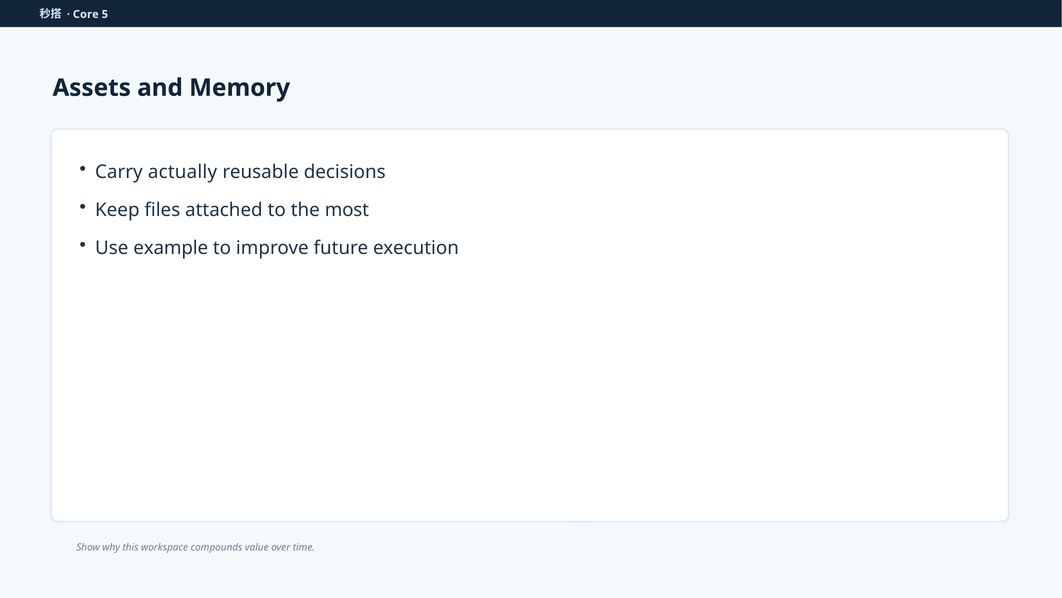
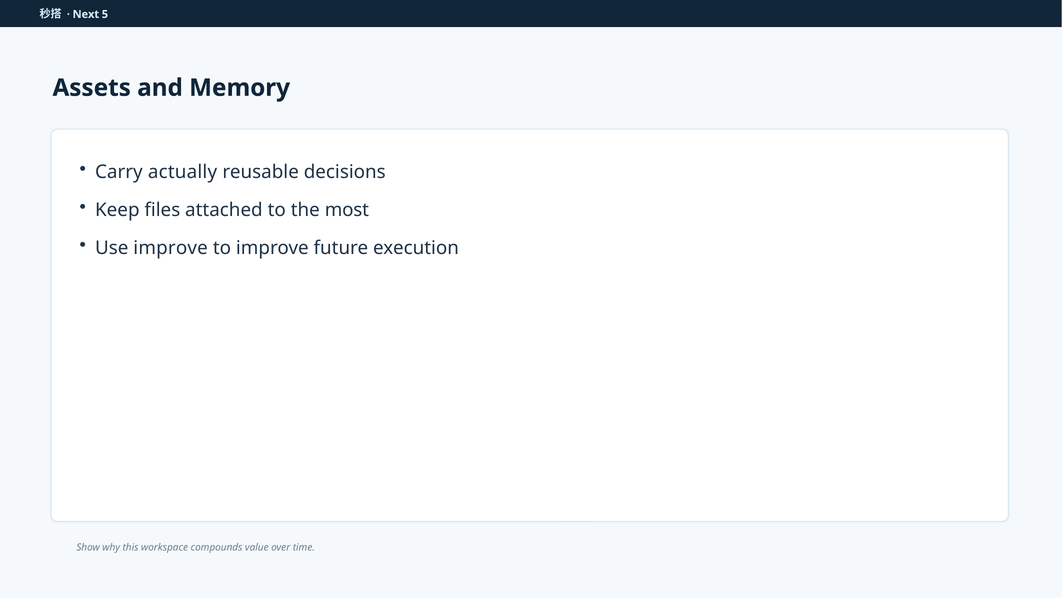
Core: Core -> Next
Use example: example -> improve
